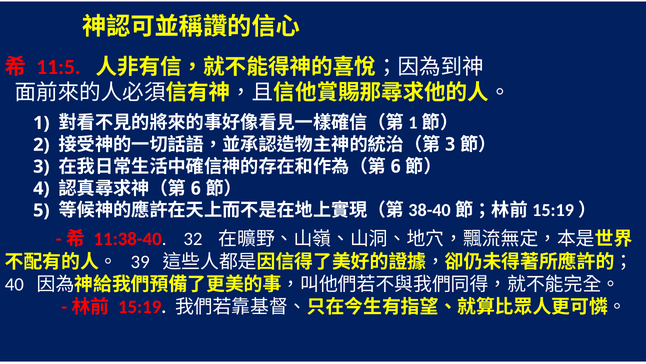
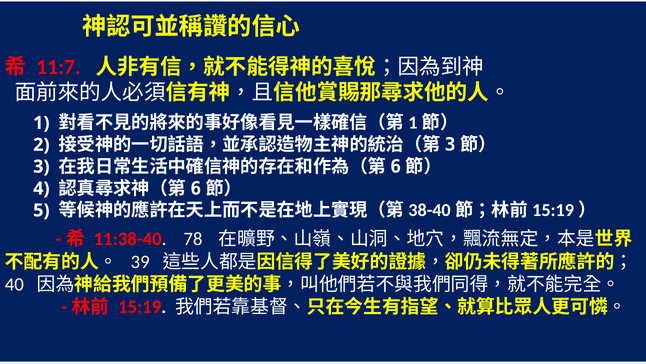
11:5: 11:5 -> 11:7
32: 32 -> 78
